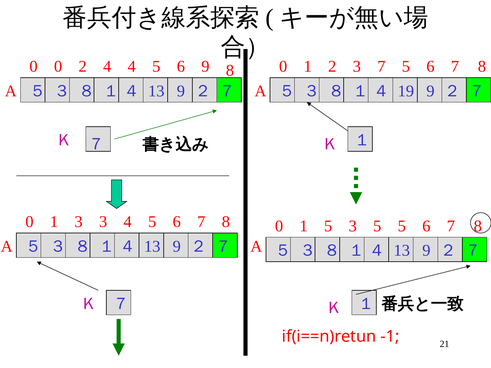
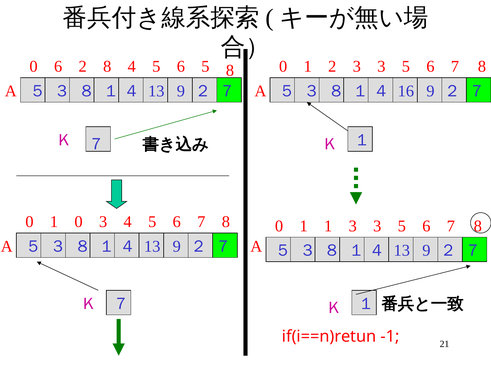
0 0: 0 -> 6
2 4: 4 -> 8
5 9: 9 -> 5
2 3 7: 7 -> 3
19: 19 -> 16
1 3: 3 -> 0
1 5: 5 -> 1
5 at (377, 226): 5 -> 3
